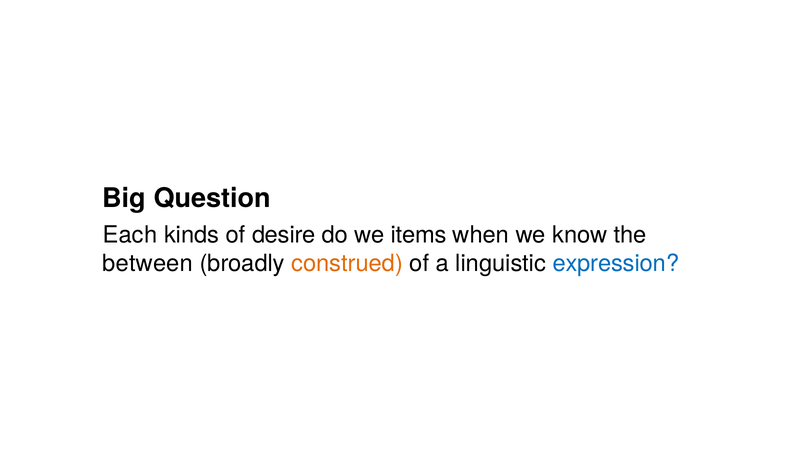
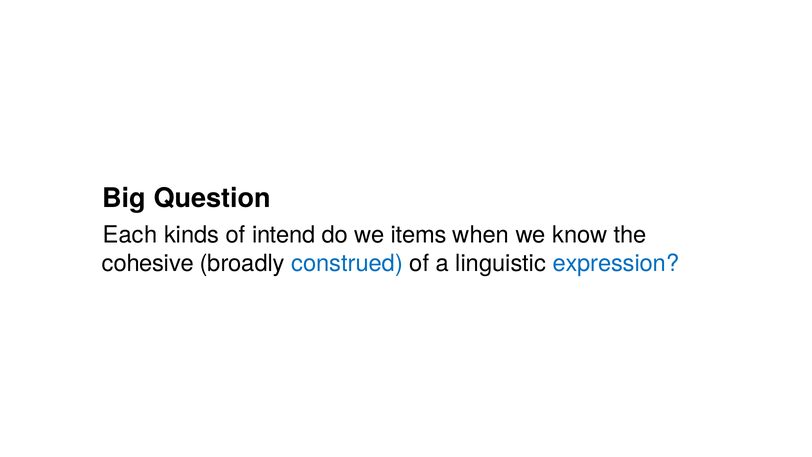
desire: desire -> intend
between: between -> cohesive
construed colour: orange -> blue
